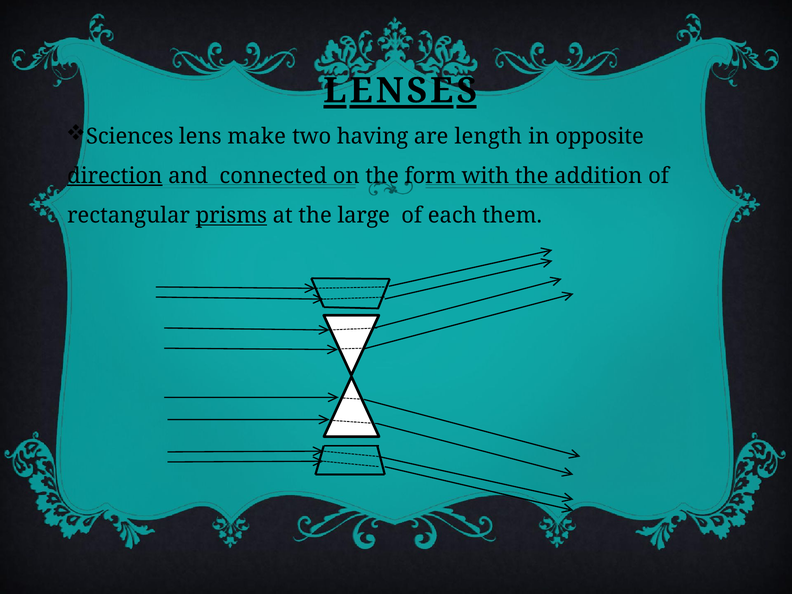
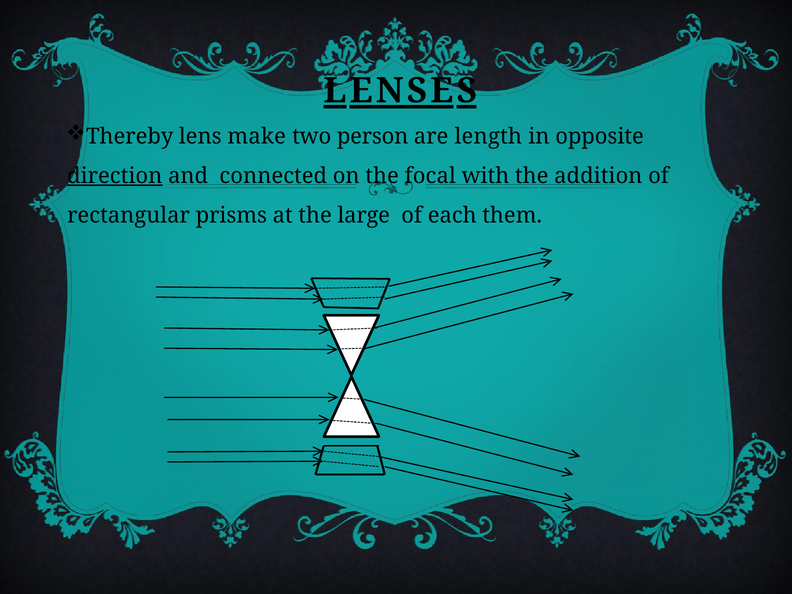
Sciences: Sciences -> Thereby
having: having -> person
form: form -> focal
prisms underline: present -> none
